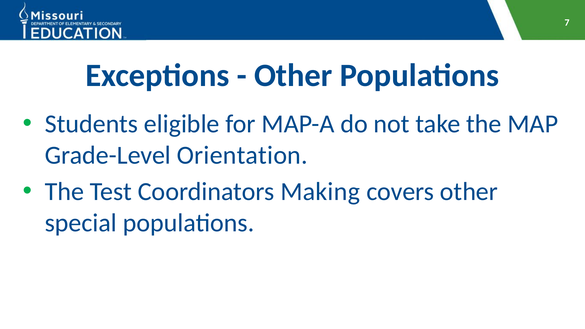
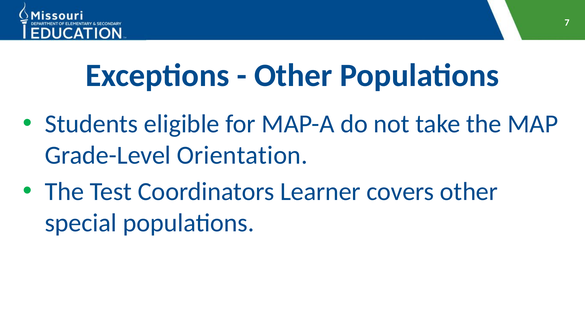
Making: Making -> Learner
